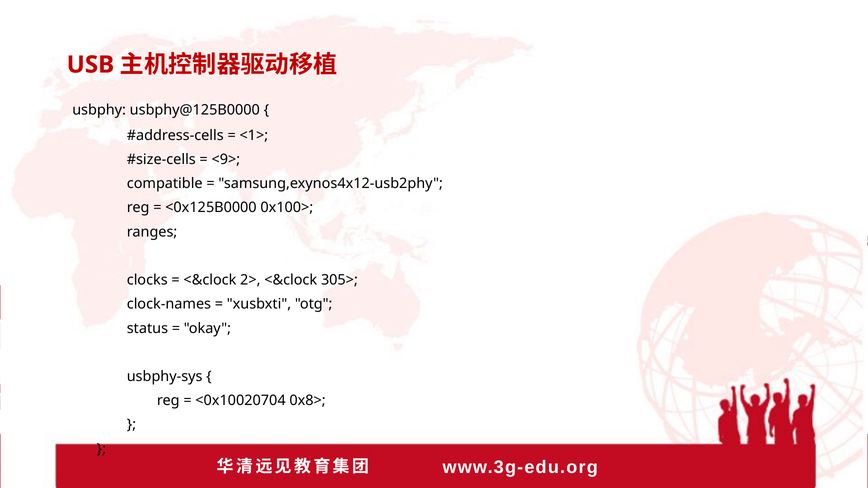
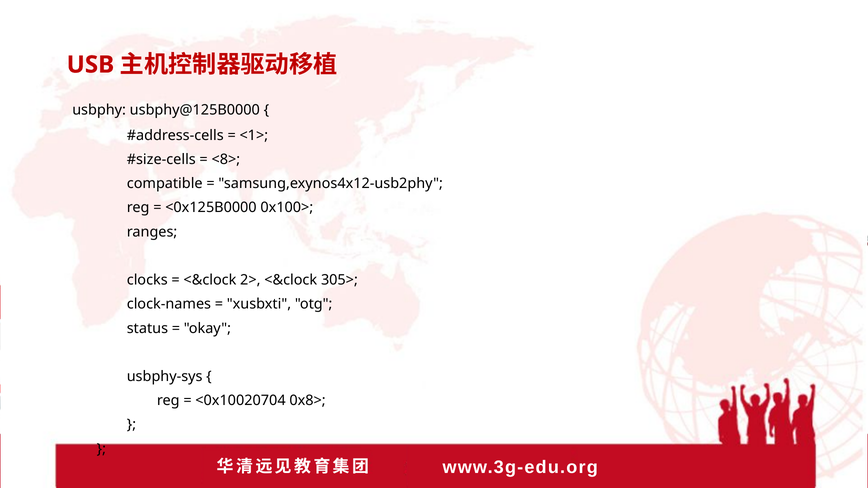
<9>: <9> -> <8>
